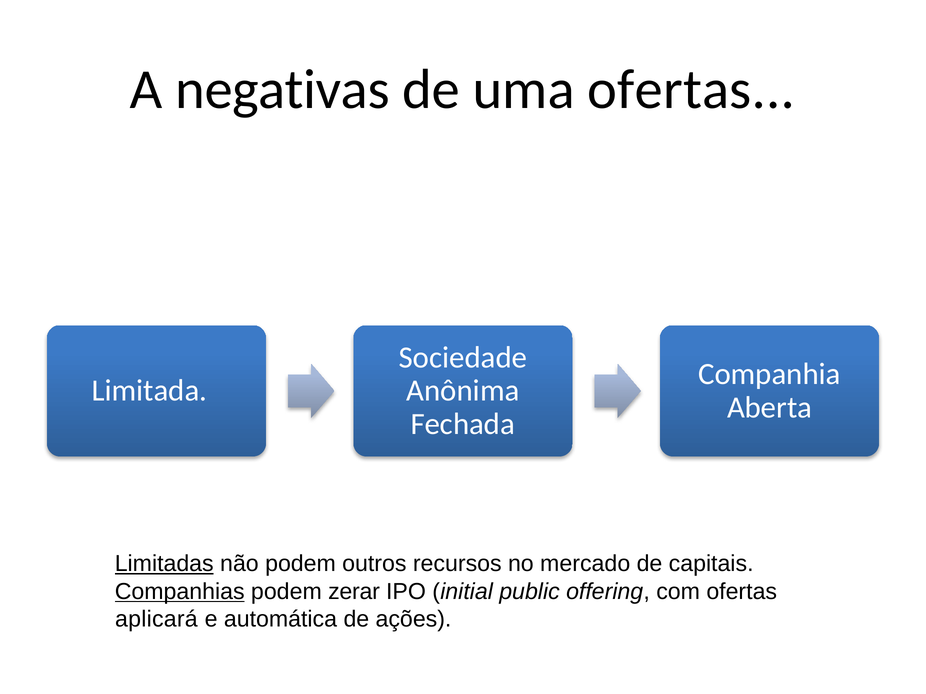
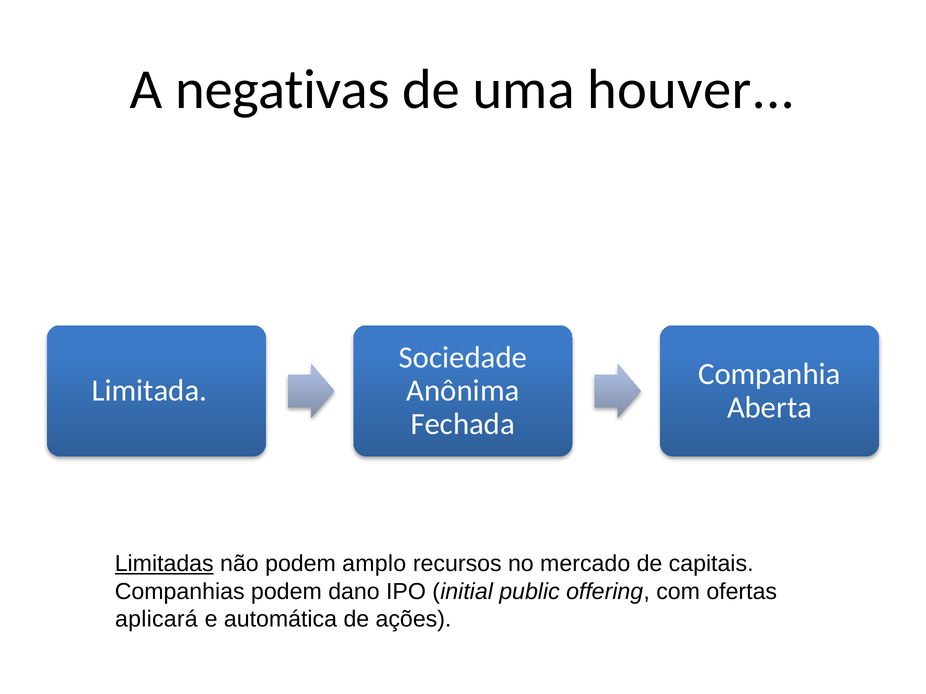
uma ofertas: ofertas -> houver
outros: outros -> amplo
Companhias underline: present -> none
zerar: zerar -> dano
